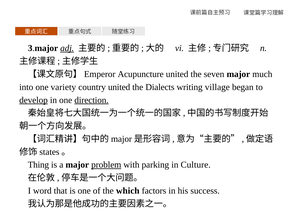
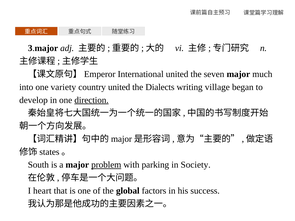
adj underline: present -> none
Acupuncture: Acupuncture -> International
develop underline: present -> none
Thing: Thing -> South
Culture: Culture -> Society
word: word -> heart
which: which -> global
